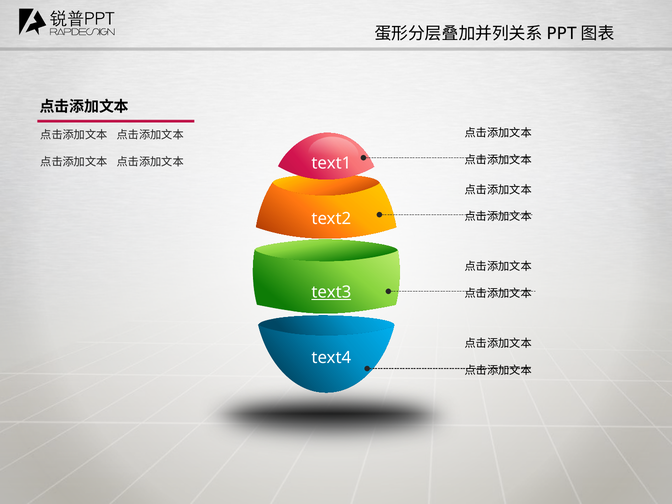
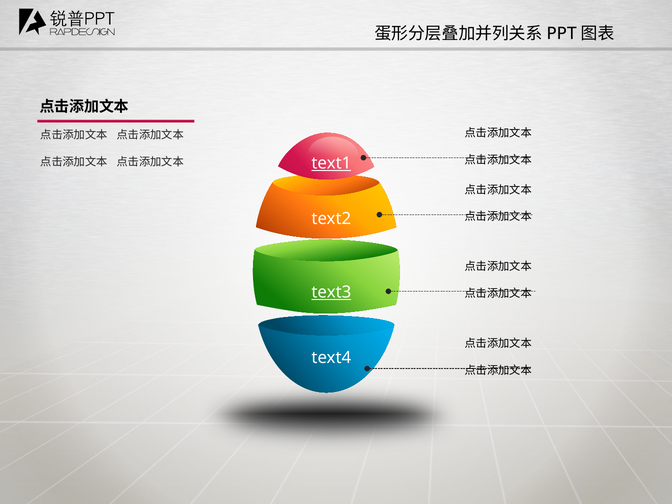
text1 underline: none -> present
